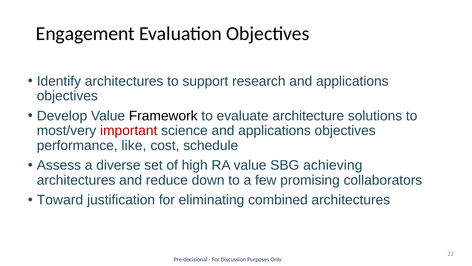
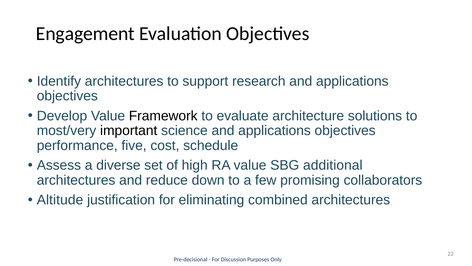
important colour: red -> black
like: like -> five
achieving: achieving -> additional
Toward: Toward -> Altitude
